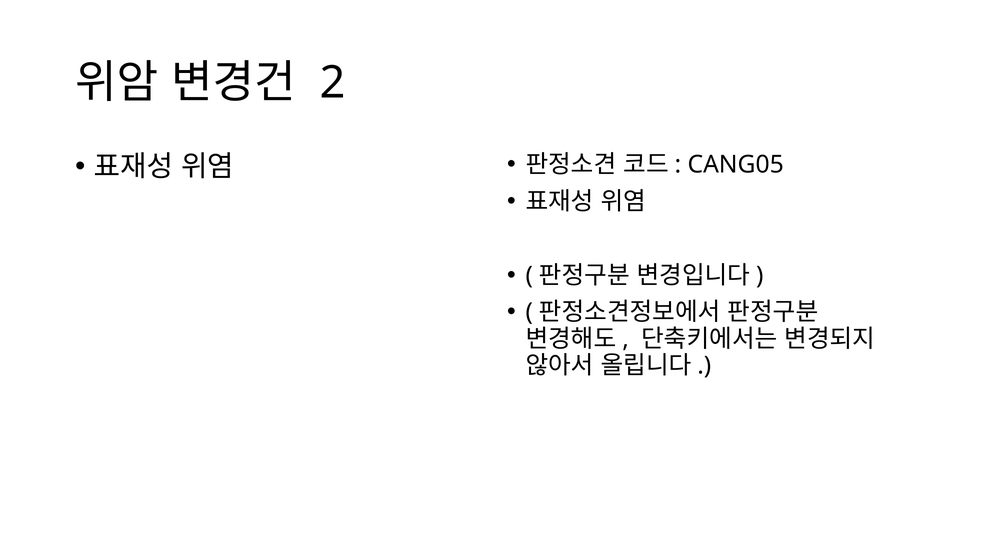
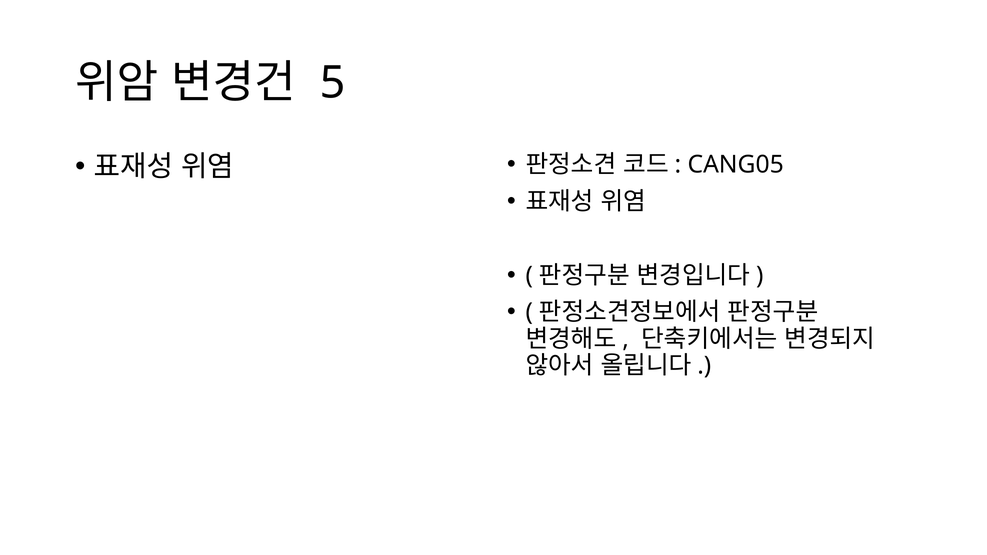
2: 2 -> 5
